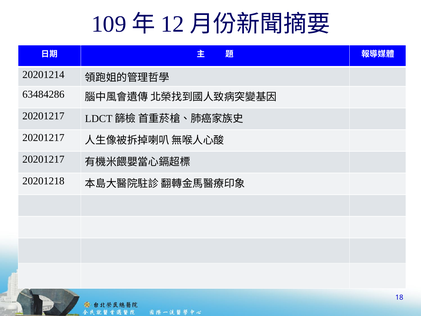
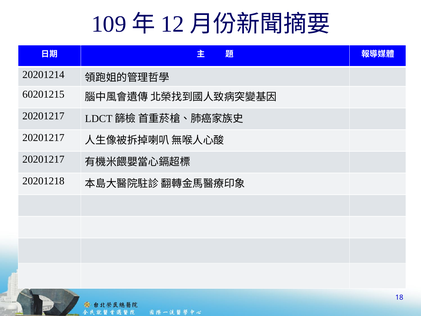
63484286: 63484286 -> 60201215
